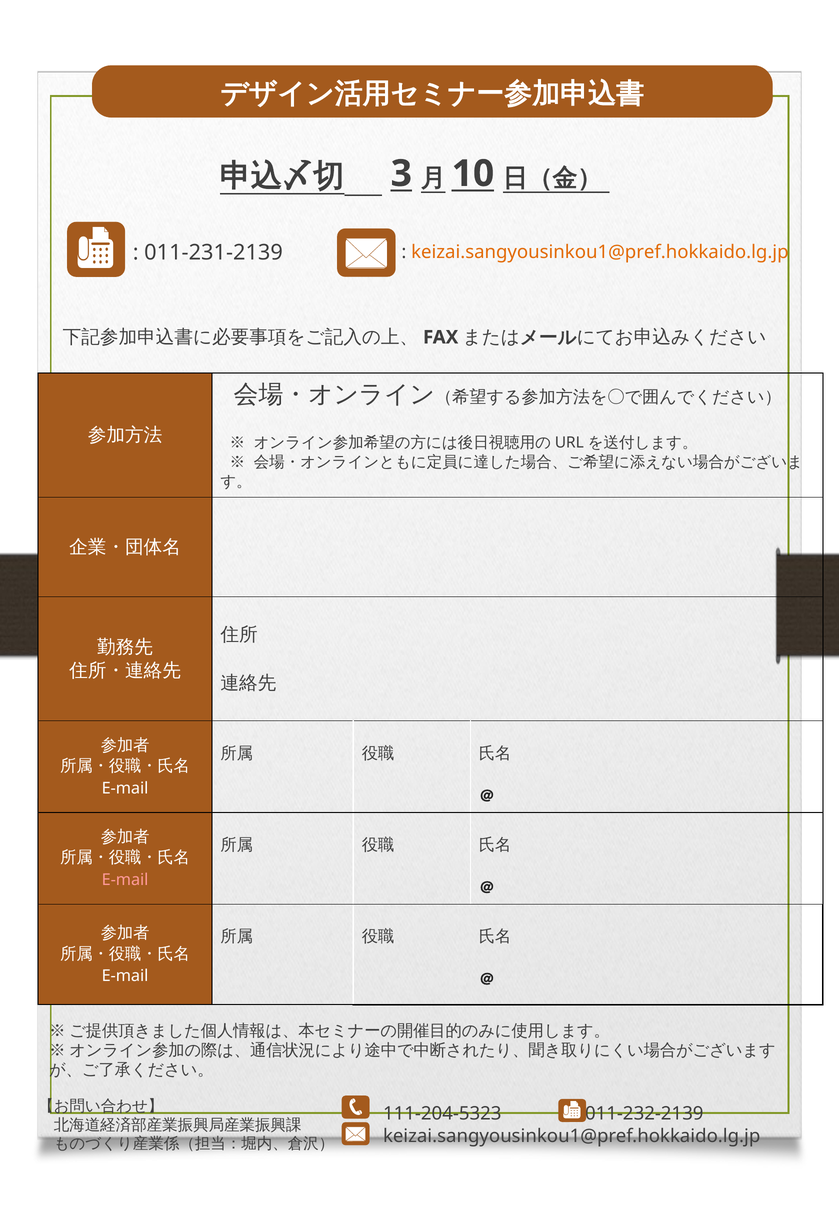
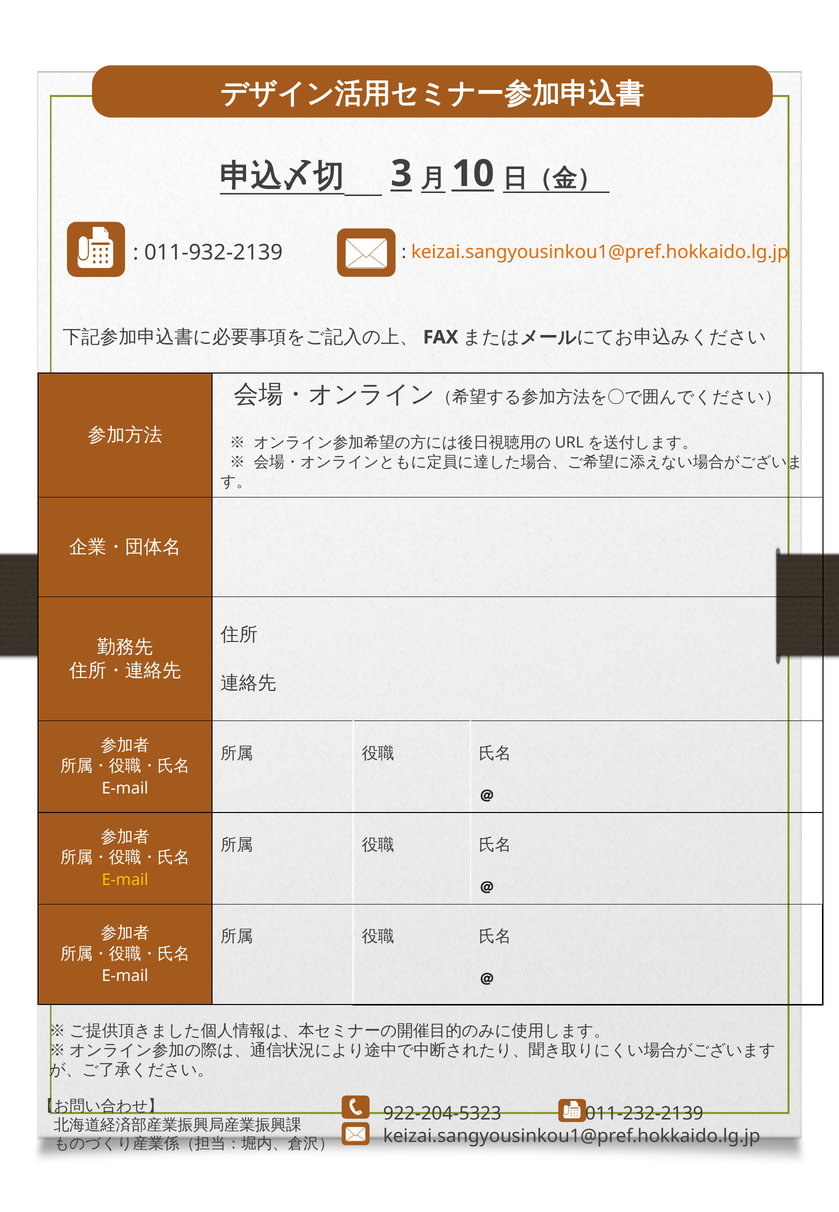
011-231-2139: 011-231-2139 -> 011-932-2139
E-mail at (125, 880) colour: pink -> yellow
111-204-5323: 111-204-5323 -> 922-204-5323
